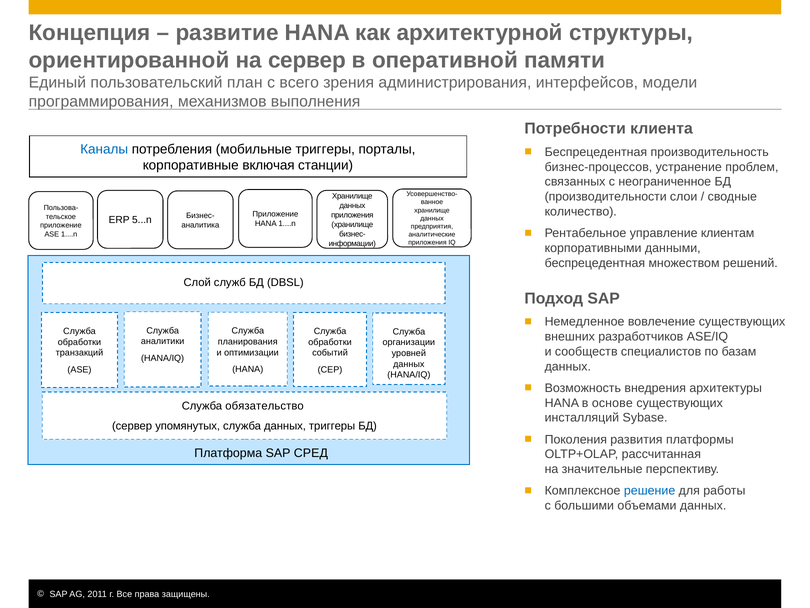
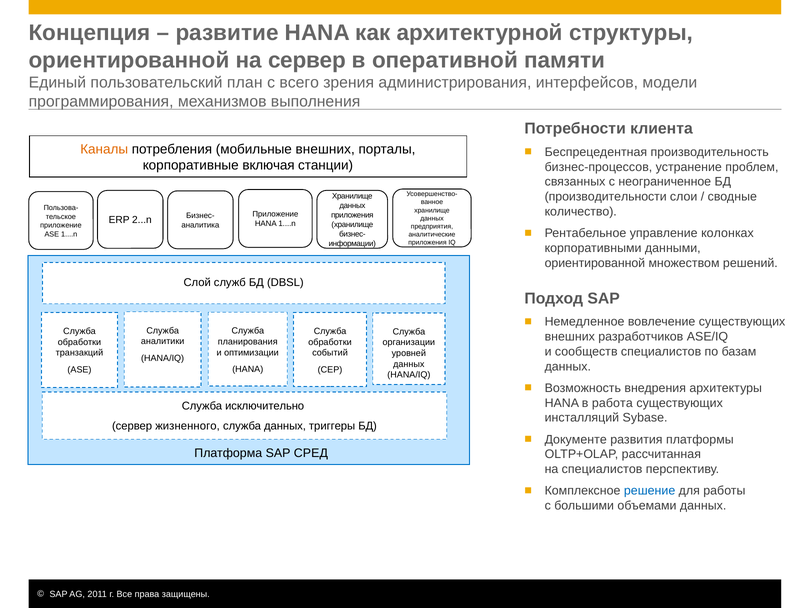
Каналы colour: blue -> orange
мобильные триггеры: триггеры -> внешних
5...n: 5...n -> 2...n
клиентам: клиентам -> колонках
беспрецедентная at (595, 263): беспрецедентная -> ориентированной
основе: основе -> работа
обязательство: обязательство -> исключительно
упомянутых: упомянутых -> жизненного
Поколения: Поколения -> Документе
на значительные: значительные -> специалистов
